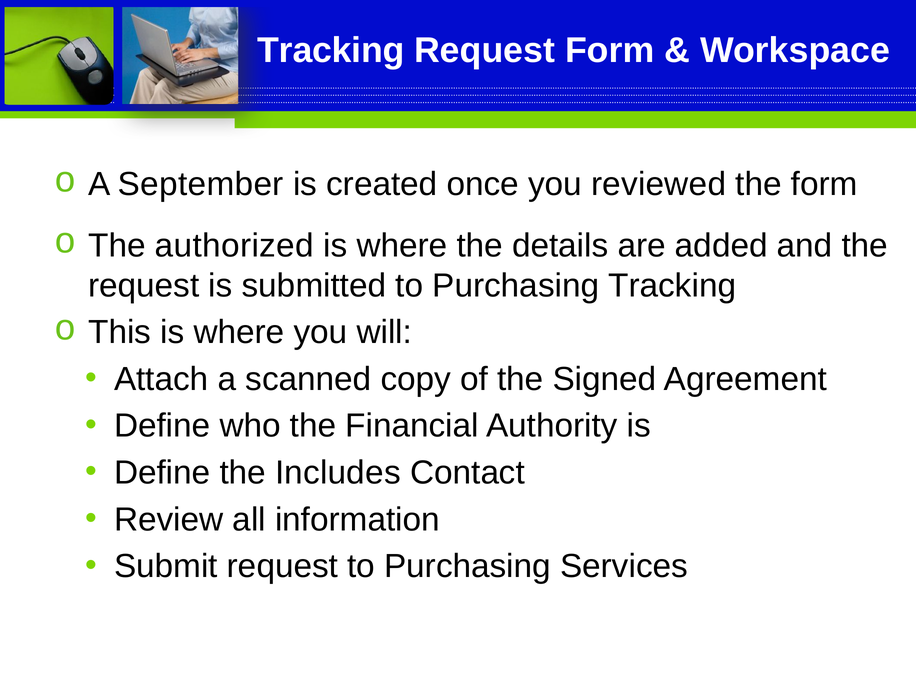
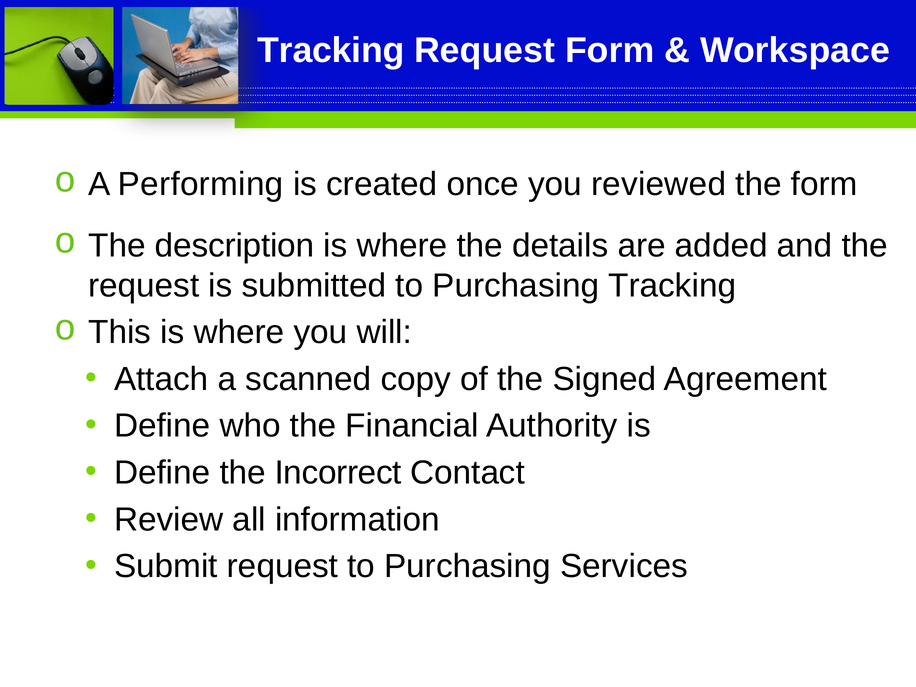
September: September -> Performing
authorized: authorized -> description
Includes: Includes -> Incorrect
